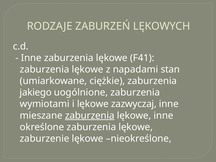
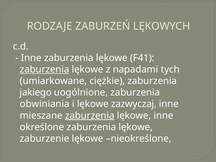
zaburzenia at (45, 69) underline: none -> present
stan: stan -> tych
wymiotami: wymiotami -> obwiniania
